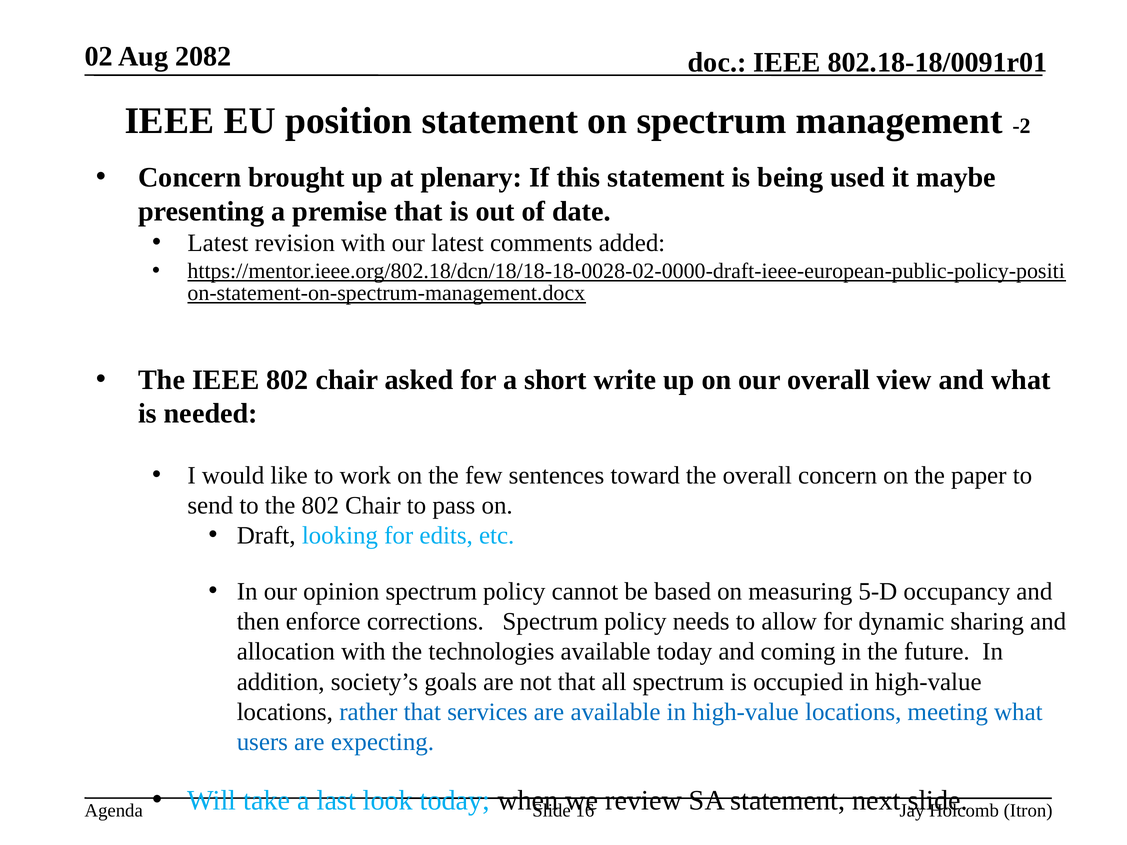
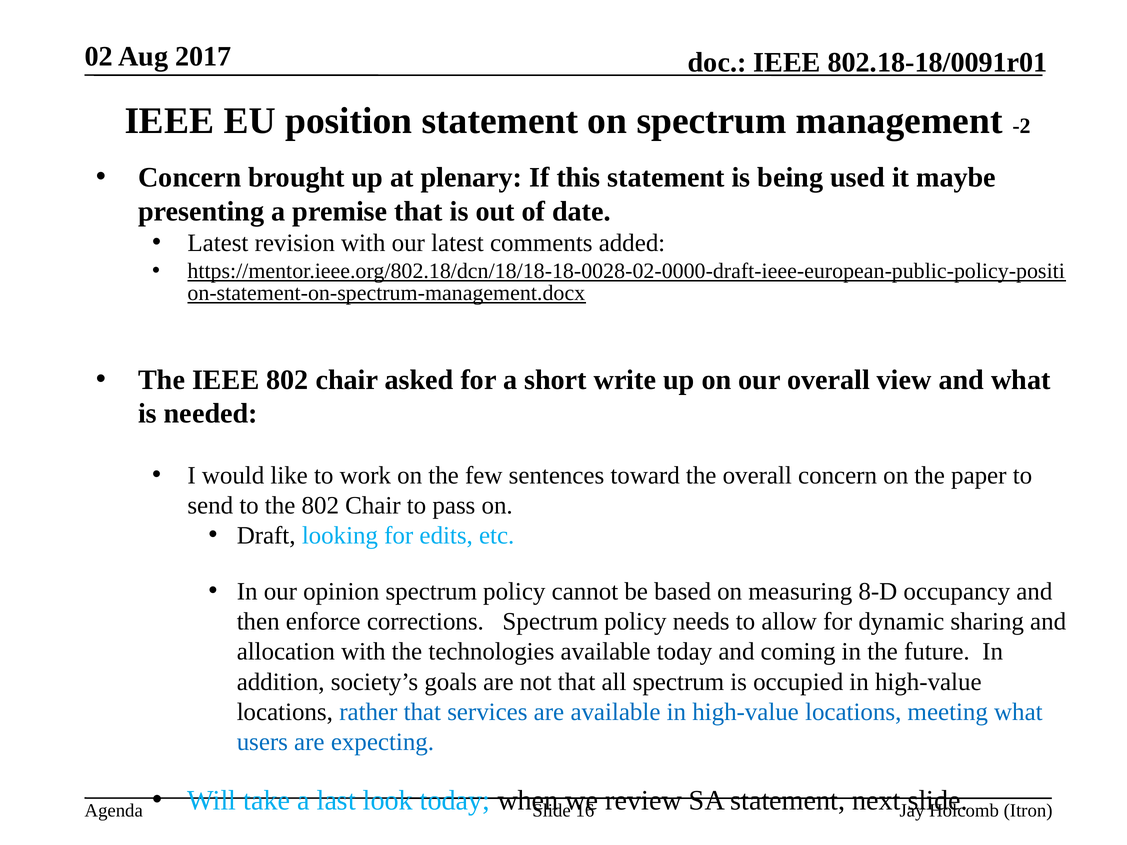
2082: 2082 -> 2017
5-D: 5-D -> 8-D
